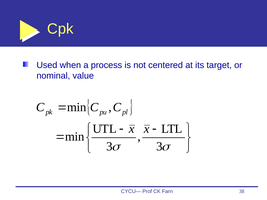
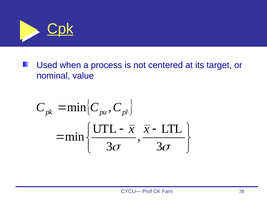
Cpk underline: none -> present
